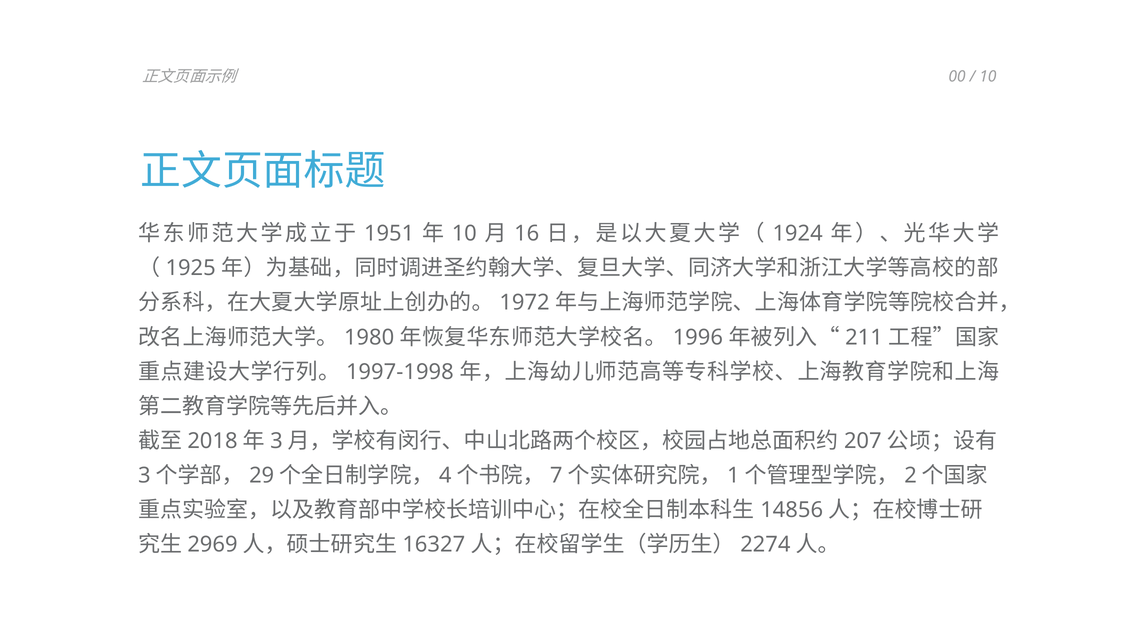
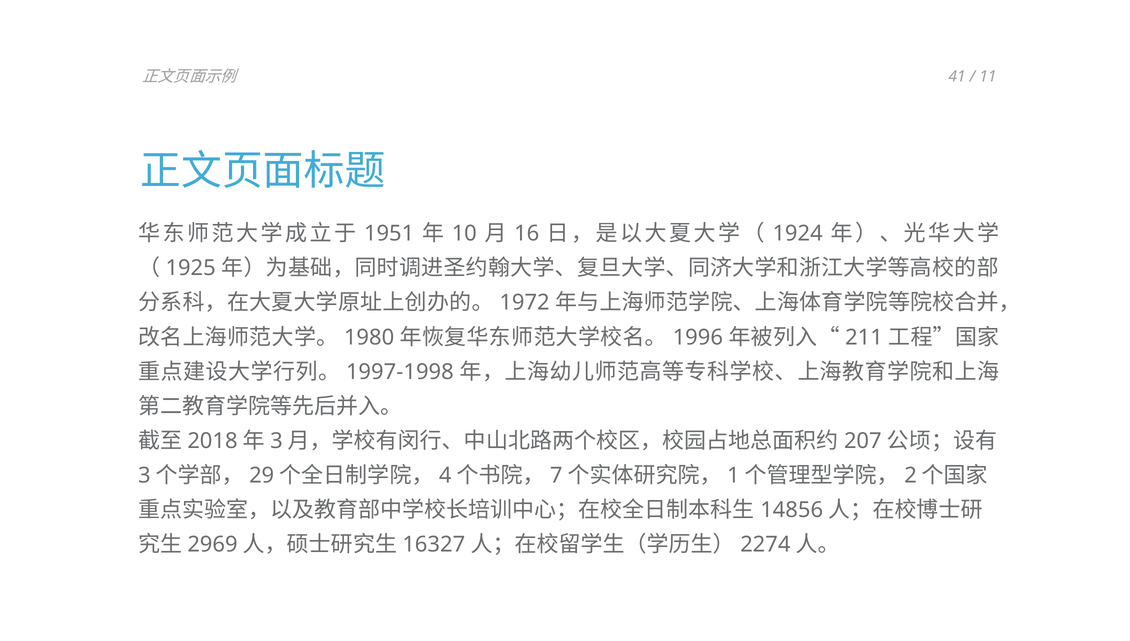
00: 00 -> 41
10 at (988, 76): 10 -> 11
